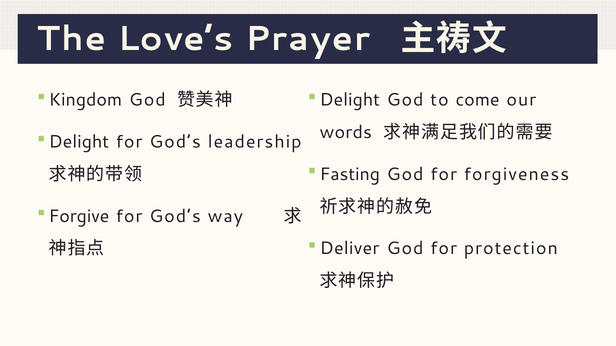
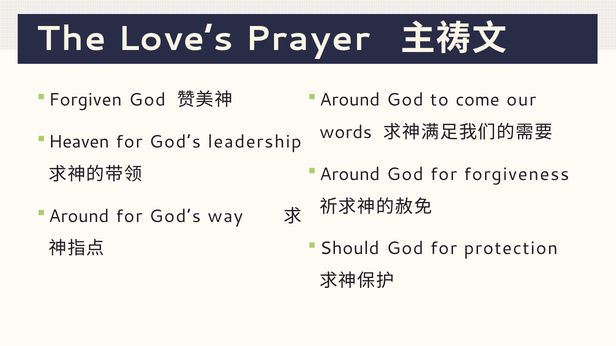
Kingdom: Kingdom -> Forgiven
Delight at (350, 100): Delight -> Around
Delight at (79, 142): Delight -> Heaven
Fasting at (350, 175): Fasting -> Around
Forgive at (79, 217): Forgive -> Around
Deliver: Deliver -> Should
